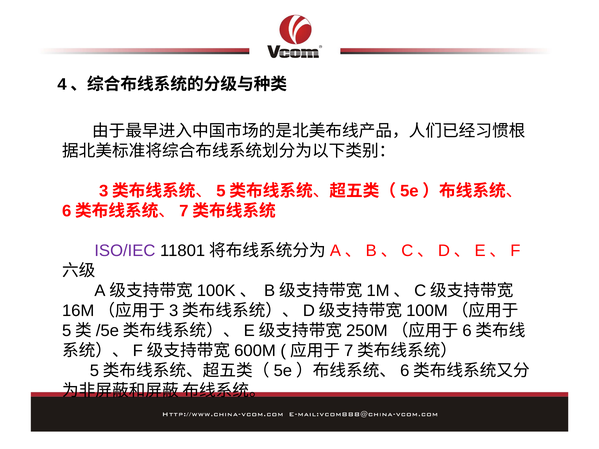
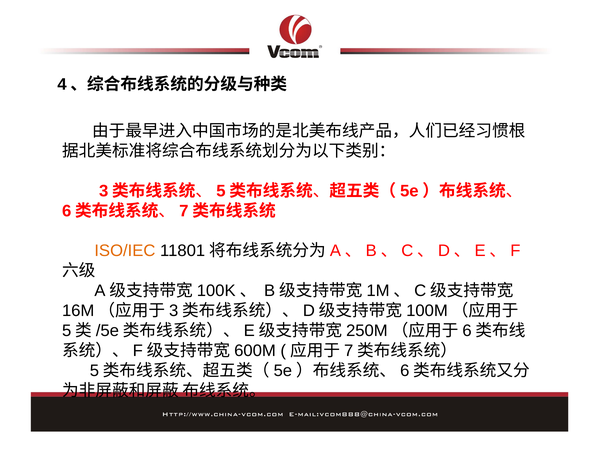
ISO/IEC colour: purple -> orange
